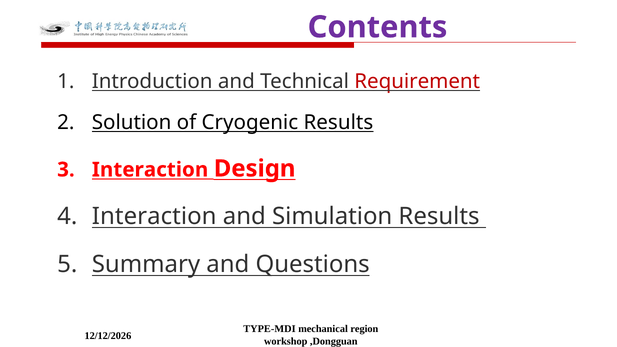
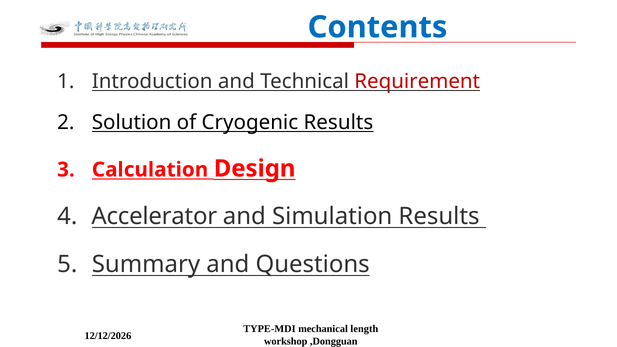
Contents colour: purple -> blue
Interaction at (150, 170): Interaction -> Calculation
Interaction at (154, 217): Interaction -> Accelerator
region: region -> length
